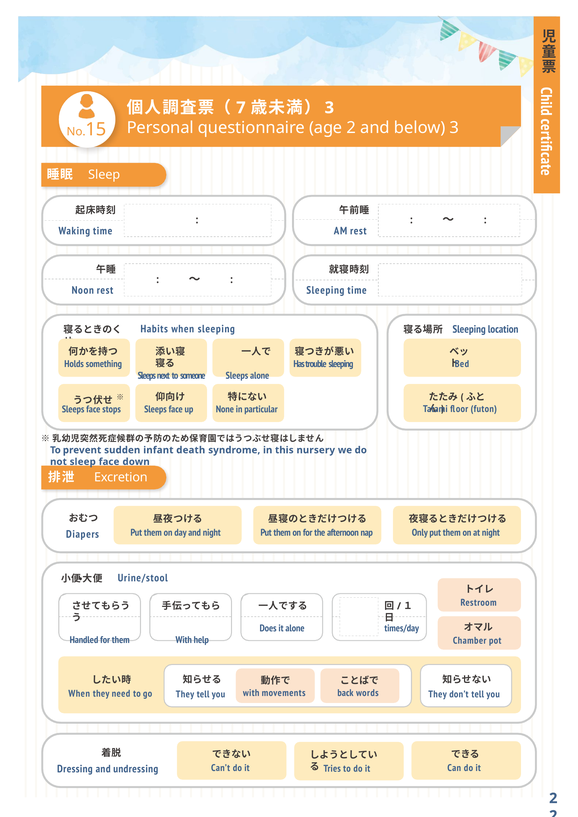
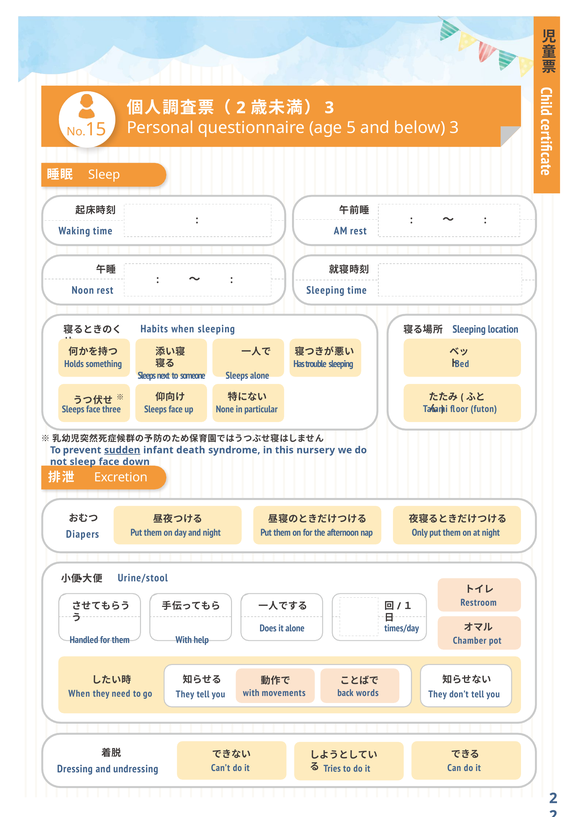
7 at (241, 108): 7 -> 2
age 2: 2 -> 5
stops: stops -> three
sudden underline: none -> present
